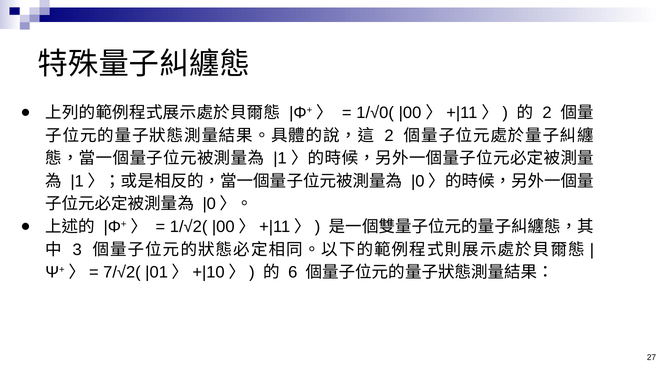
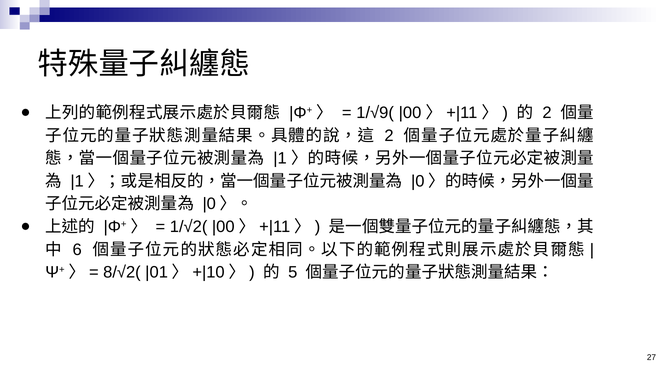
1/√0(: 1/√0( -> 1/√9(
3: 3 -> 6
7/√2(: 7/√2( -> 8/√2(
6: 6 -> 5
